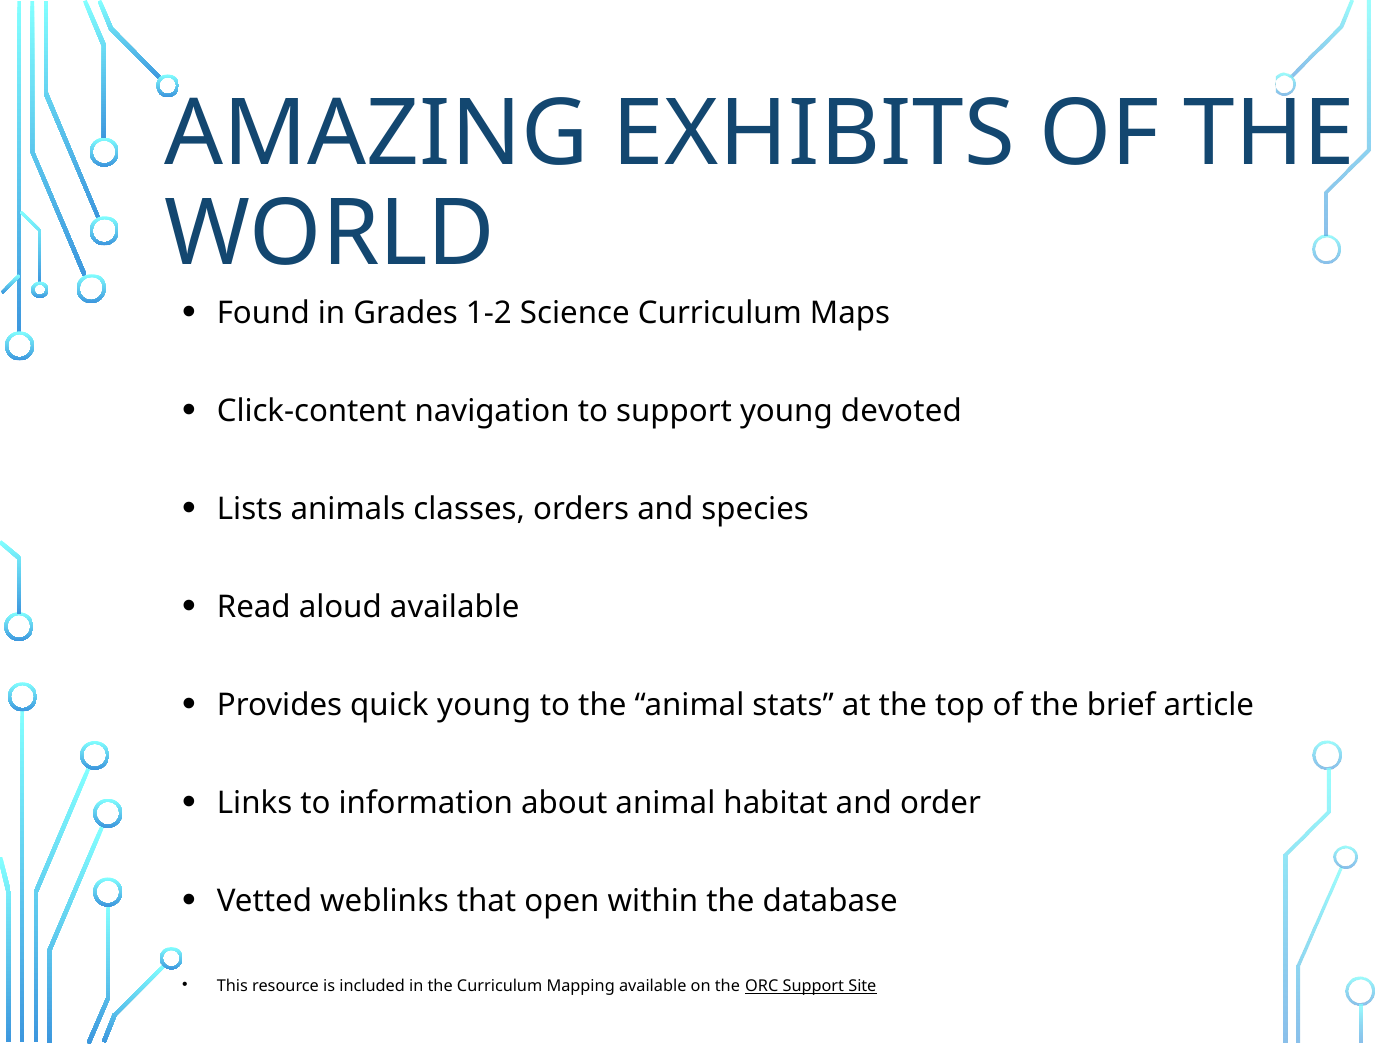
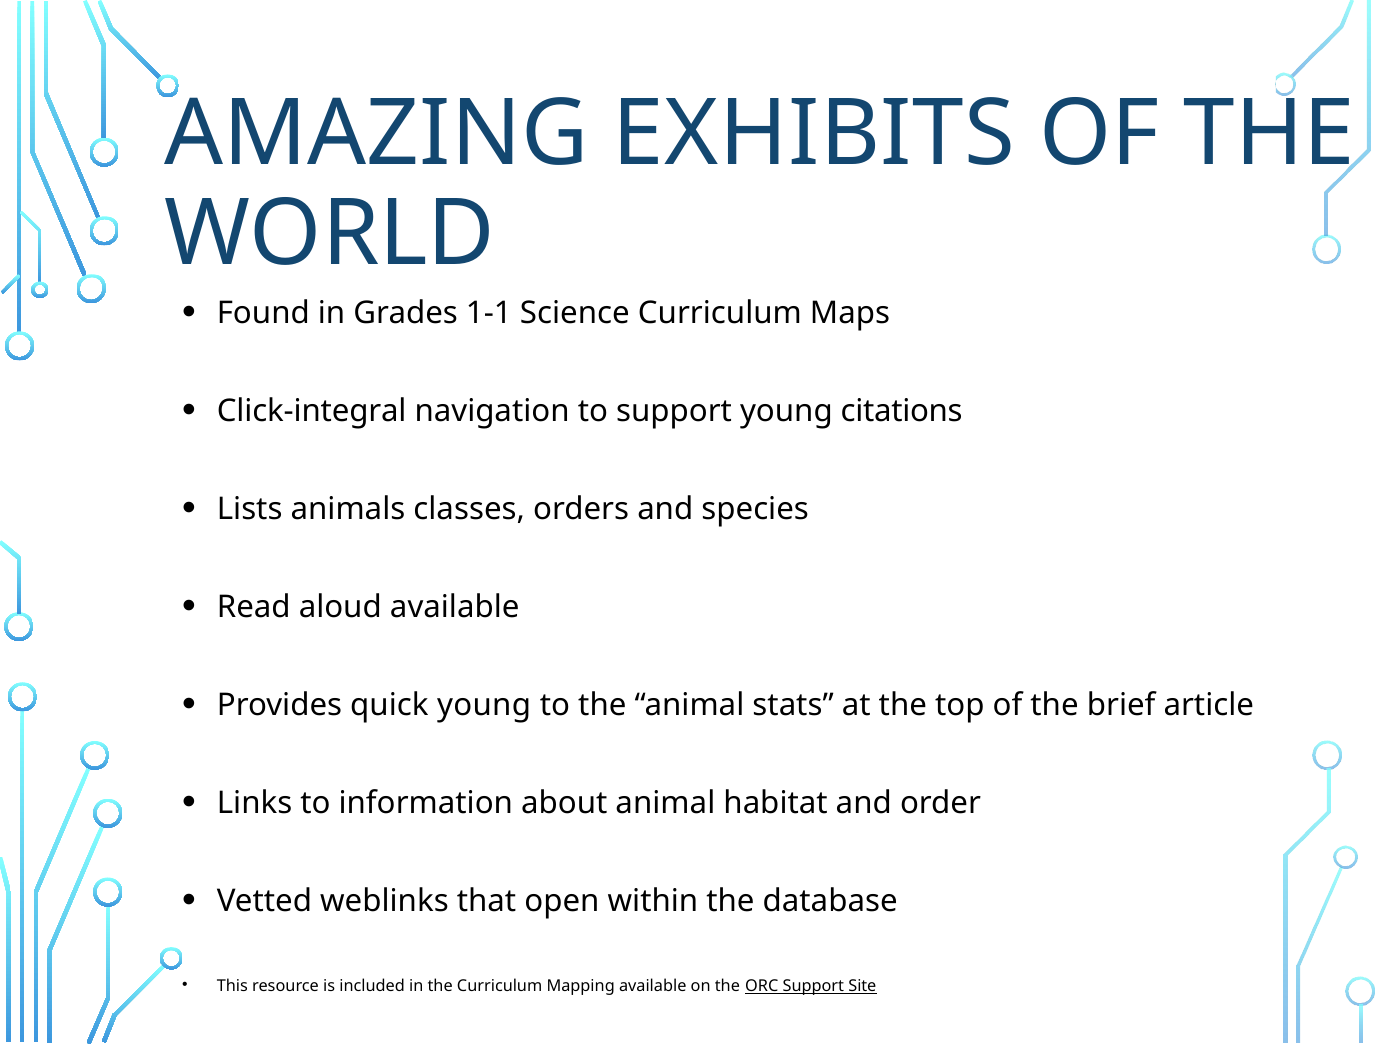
1-2: 1-2 -> 1-1
Click-content: Click-content -> Click-integral
devoted: devoted -> citations
